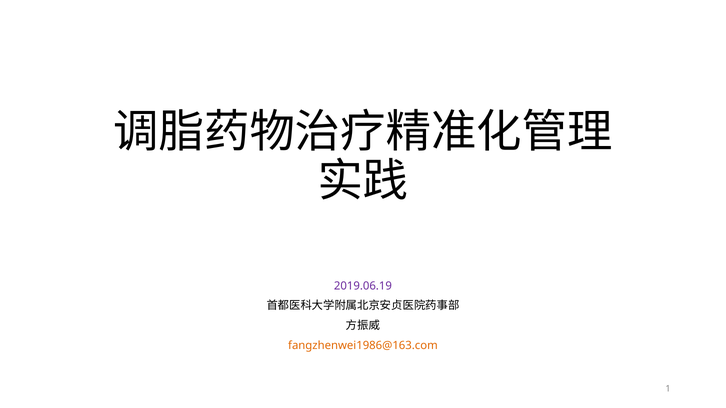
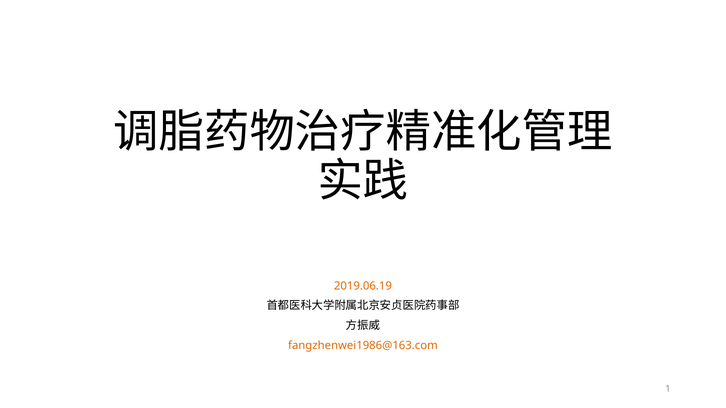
2019.06.19 colour: purple -> orange
